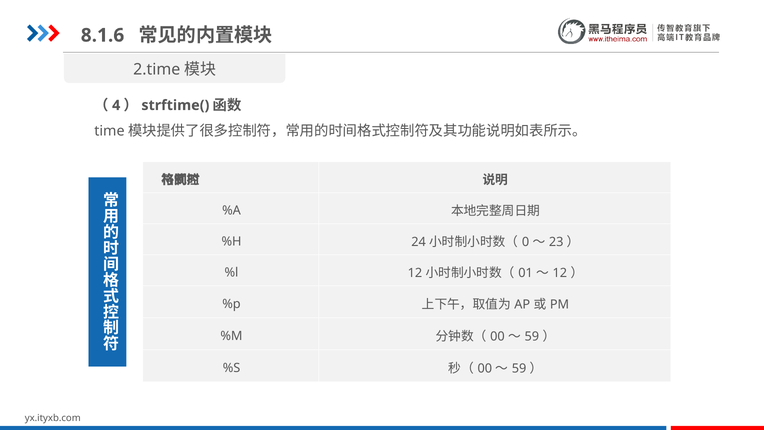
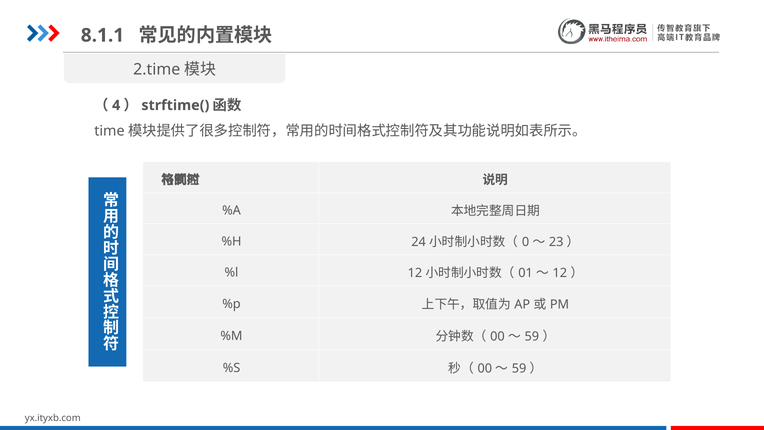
8.1.6: 8.1.6 -> 8.1.1
